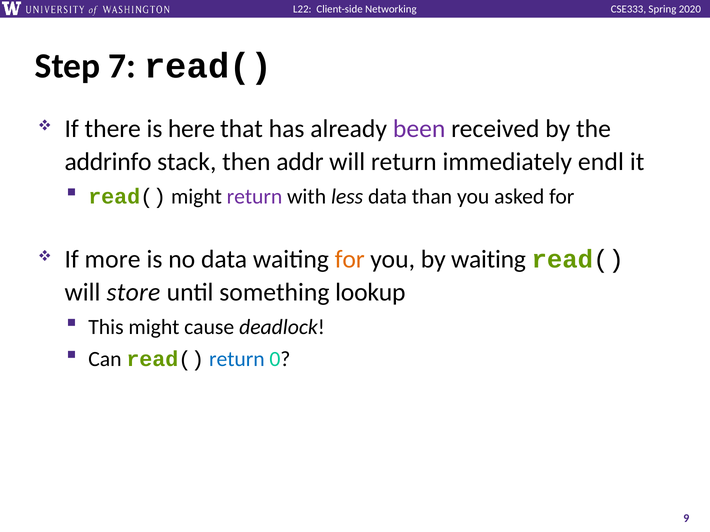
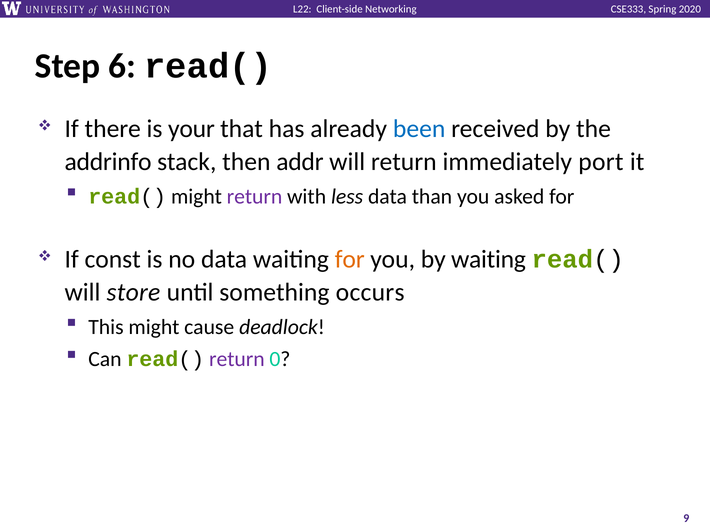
7: 7 -> 6
here: here -> your
been colour: purple -> blue
endl: endl -> port
more: more -> const
lookup: lookup -> occurs
return at (237, 360) colour: blue -> purple
